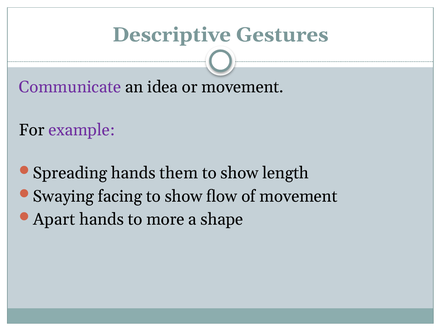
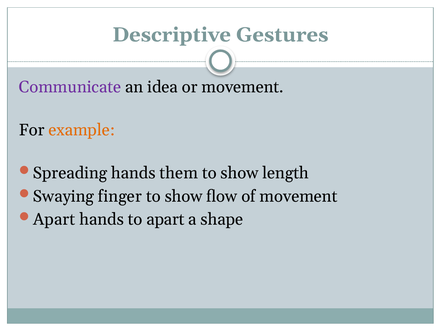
example colour: purple -> orange
facing: facing -> finger
to more: more -> apart
